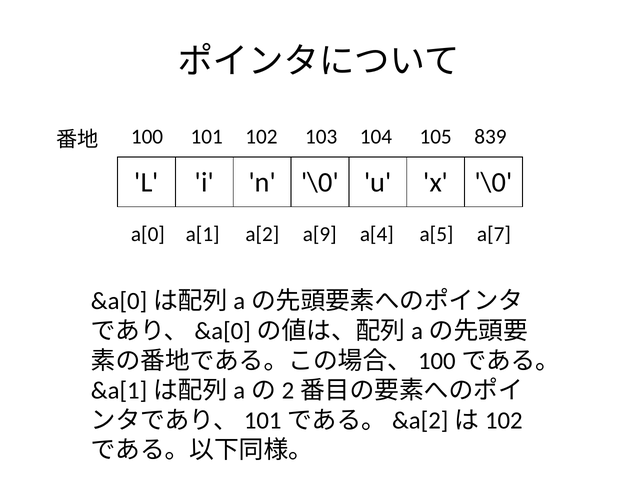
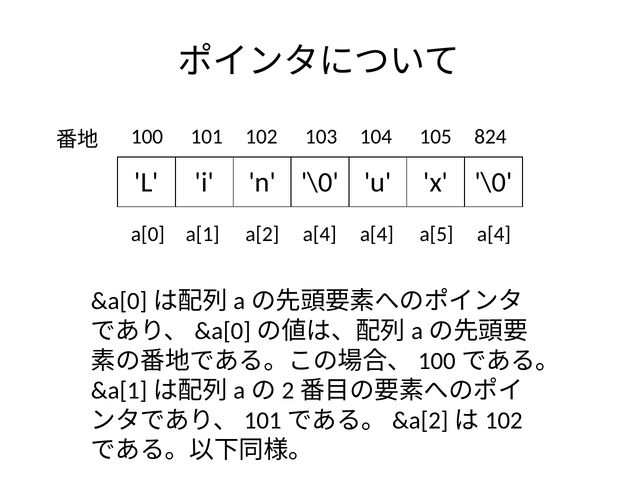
839: 839 -> 824
a[2 a[9: a[9 -> a[4
a[5 a[7: a[7 -> a[4
